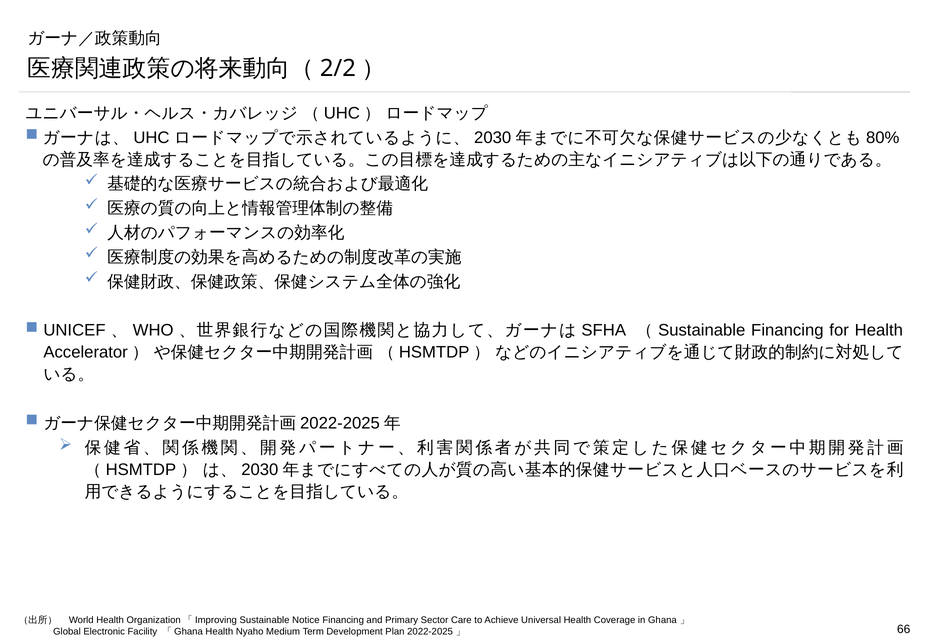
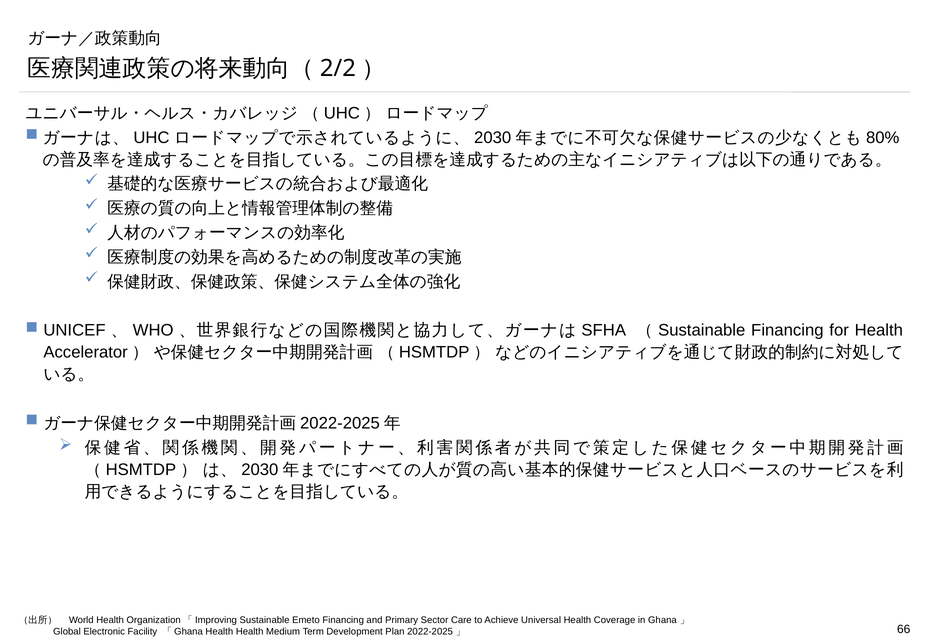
Notice: Notice -> Emeto
Health Nyaho: Nyaho -> Health
